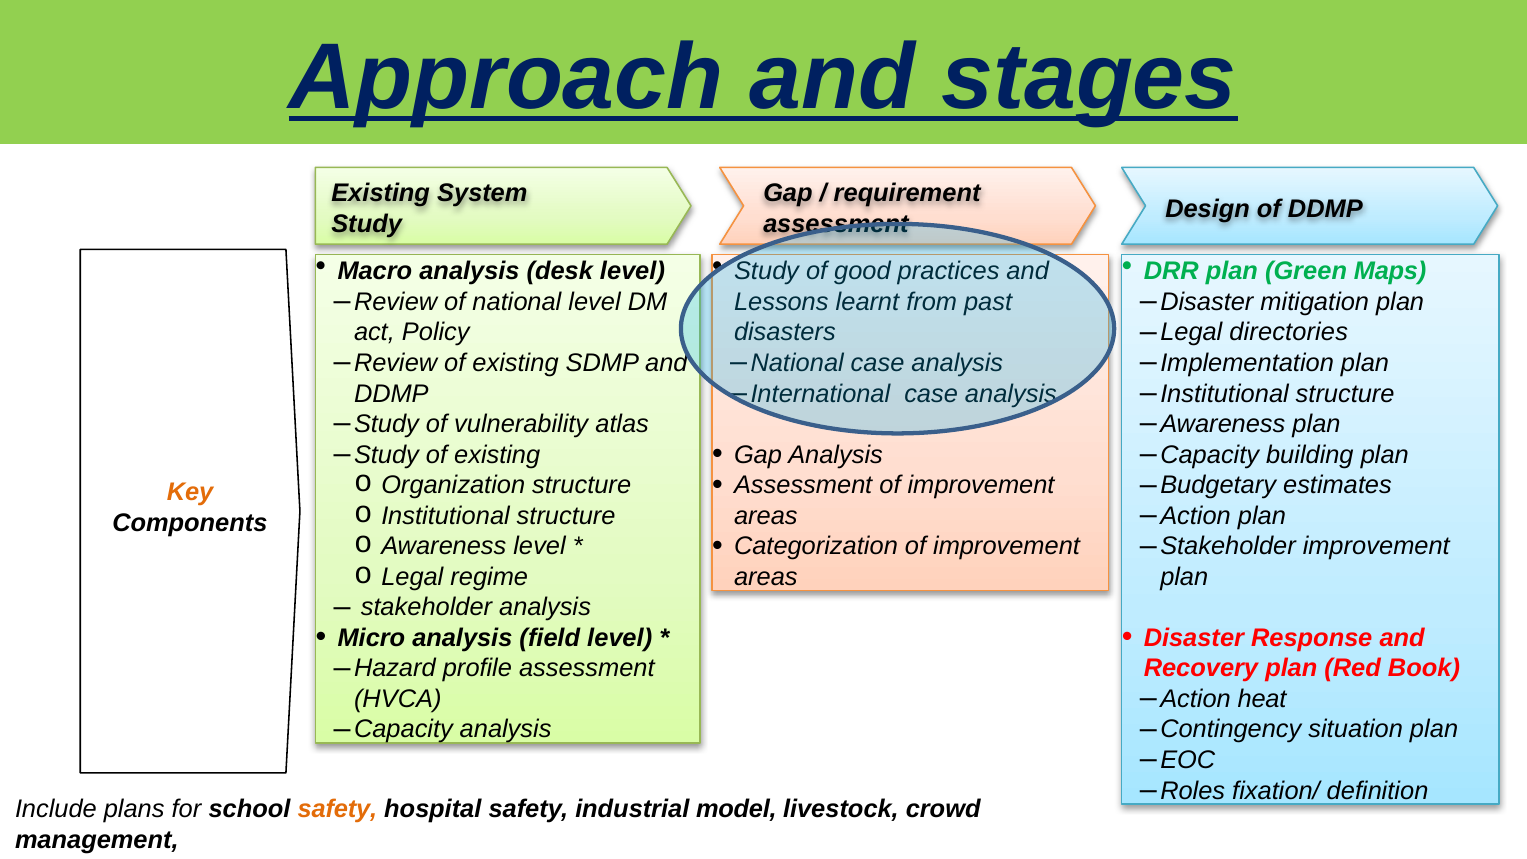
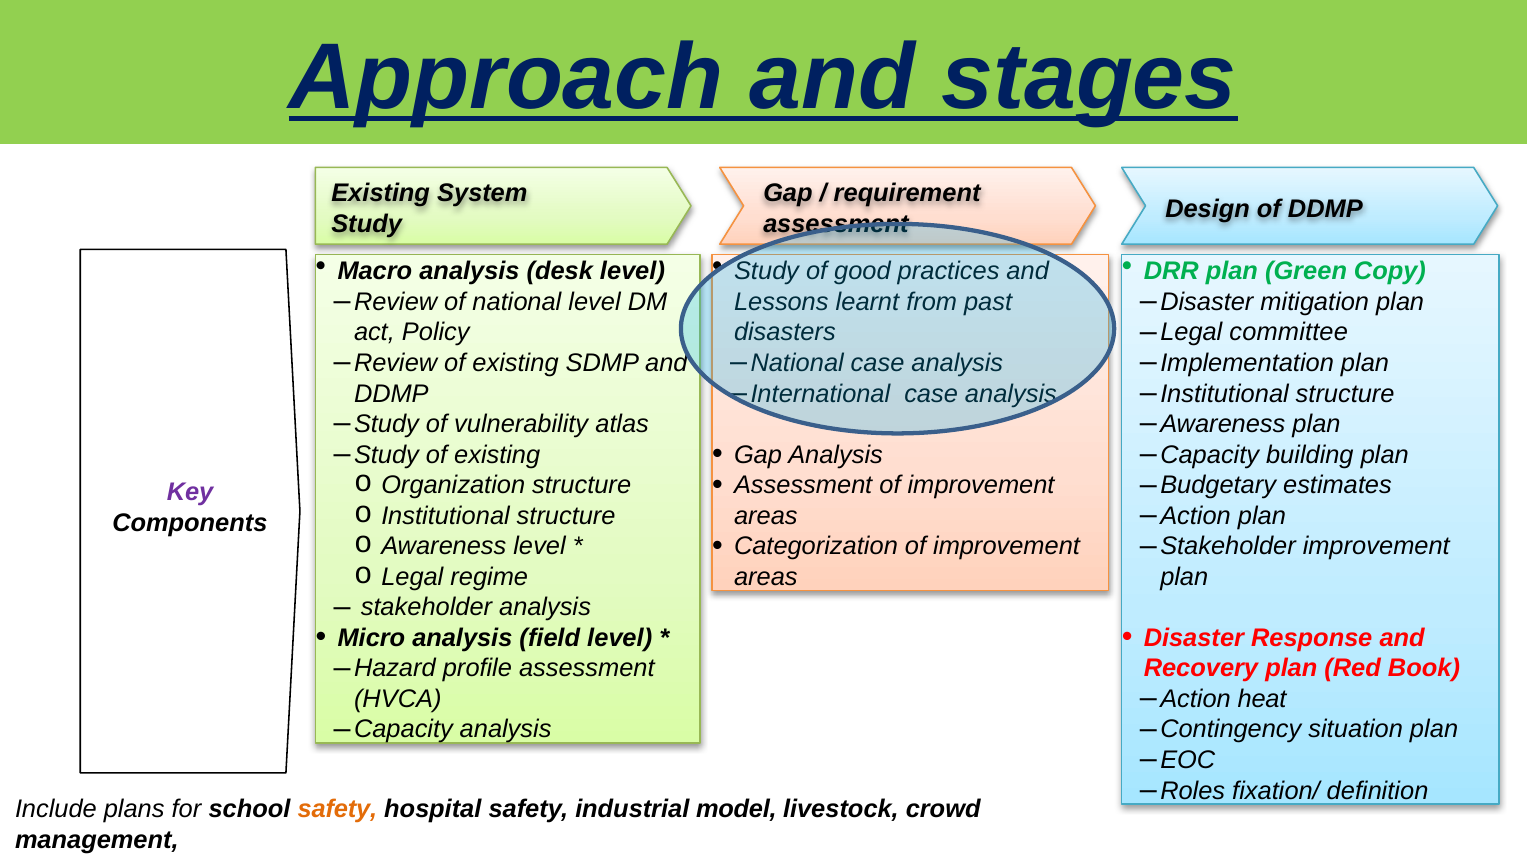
Maps: Maps -> Copy
directories: directories -> committee
Key colour: orange -> purple
